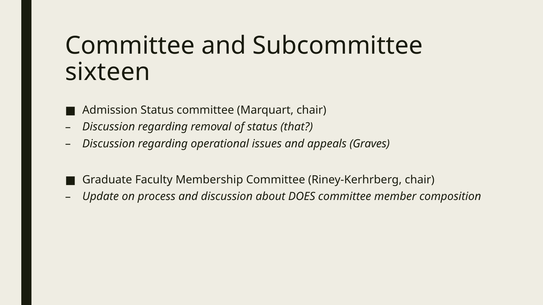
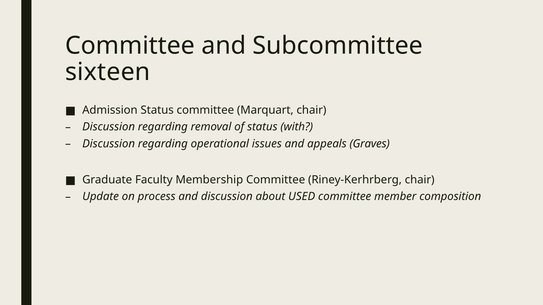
that: that -> with
DOES: DOES -> USED
